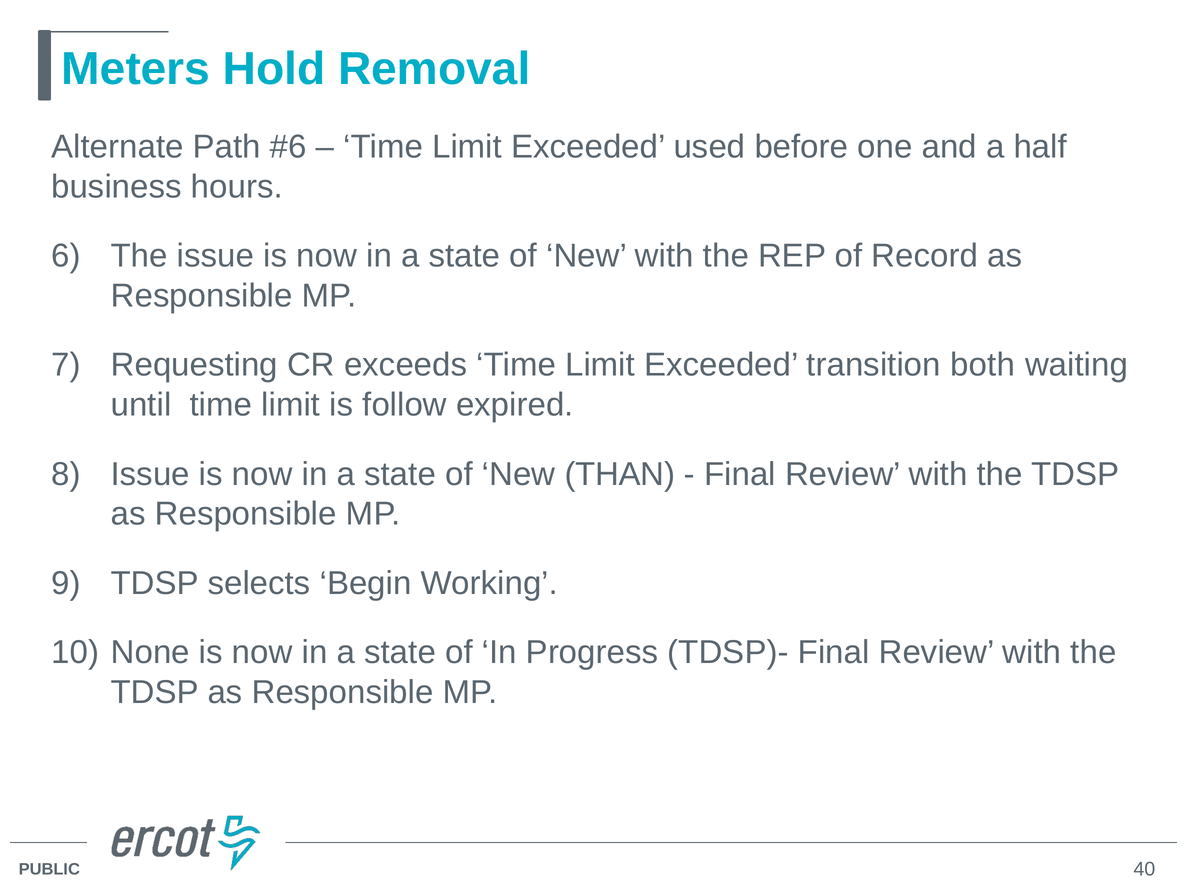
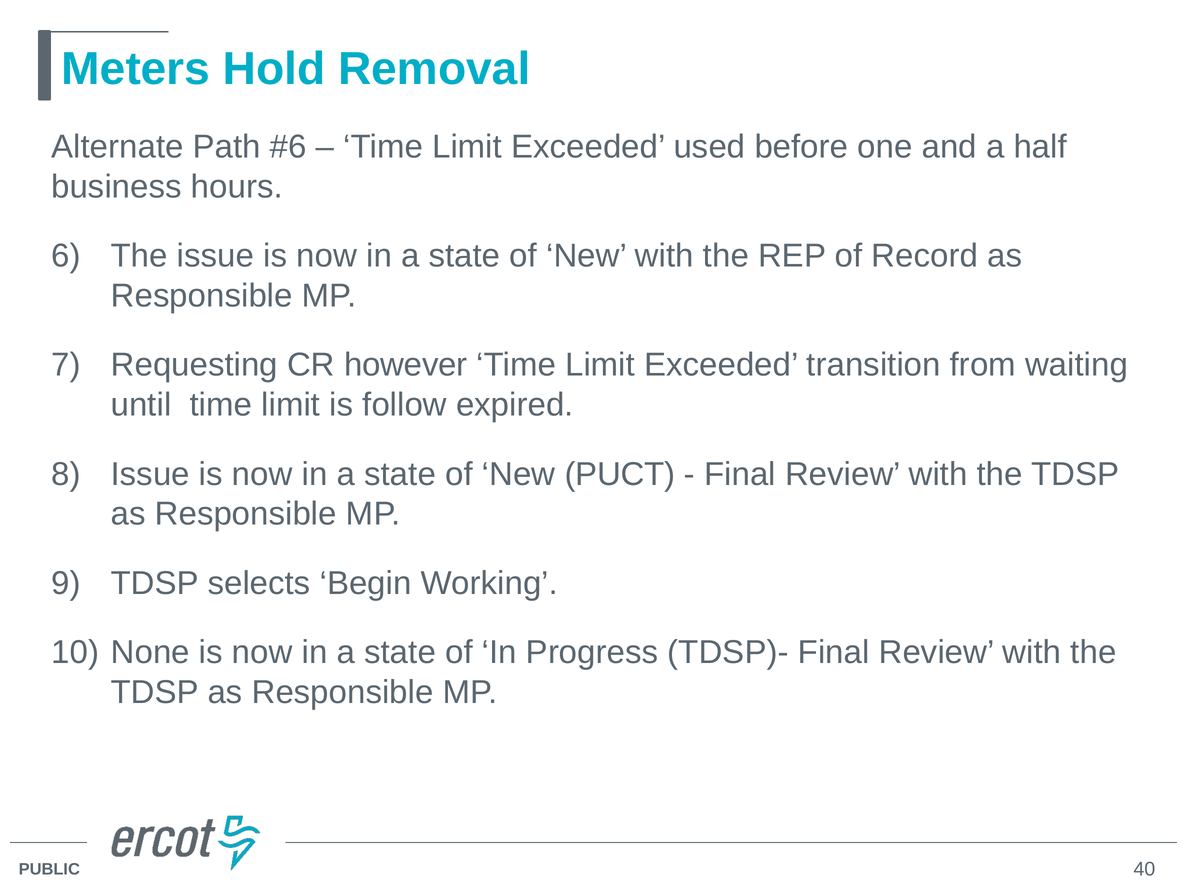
exceeds: exceeds -> however
both: both -> from
THAN: THAN -> PUCT
